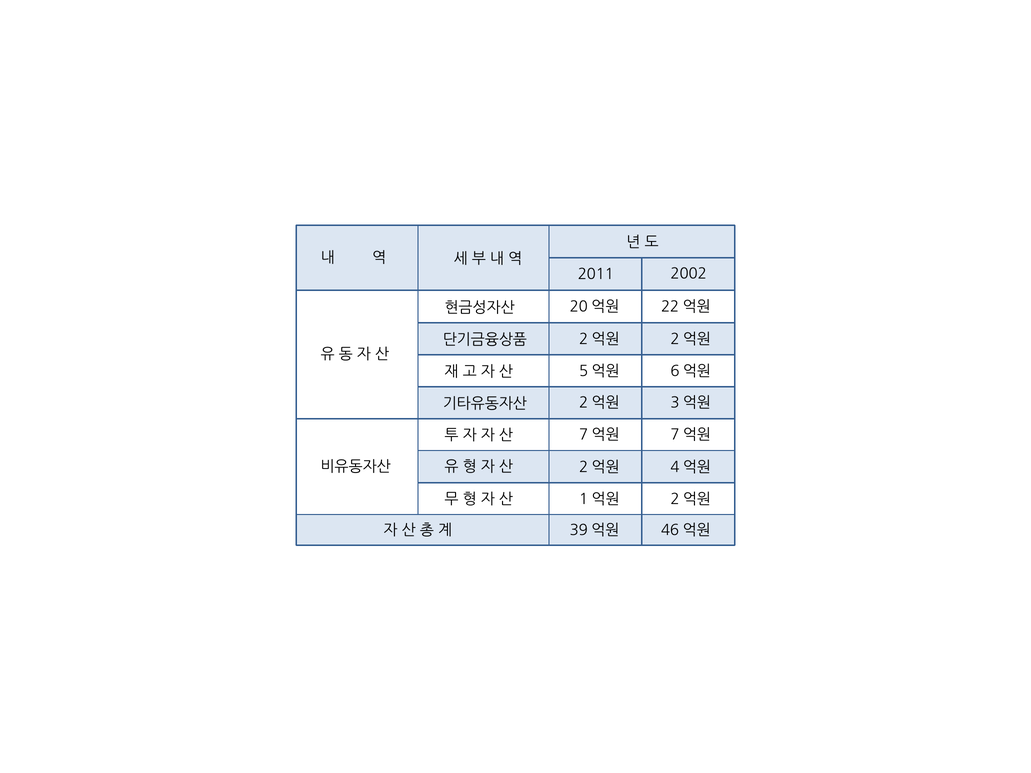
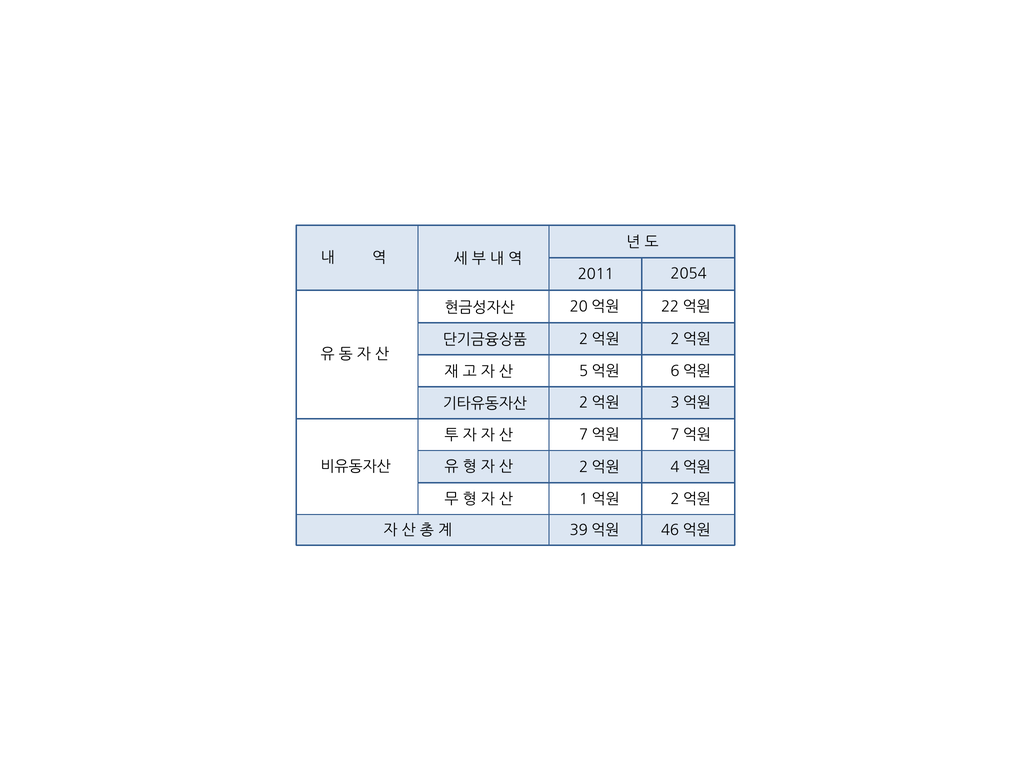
2002: 2002 -> 2054
